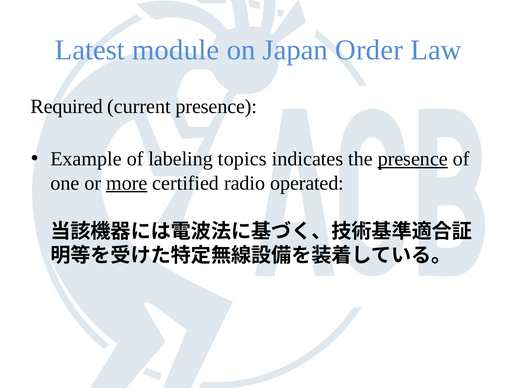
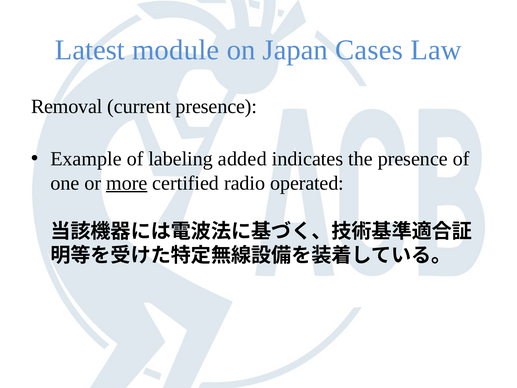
Order: Order -> Cases
Required: Required -> Removal
topics: topics -> added
presence at (413, 159) underline: present -> none
